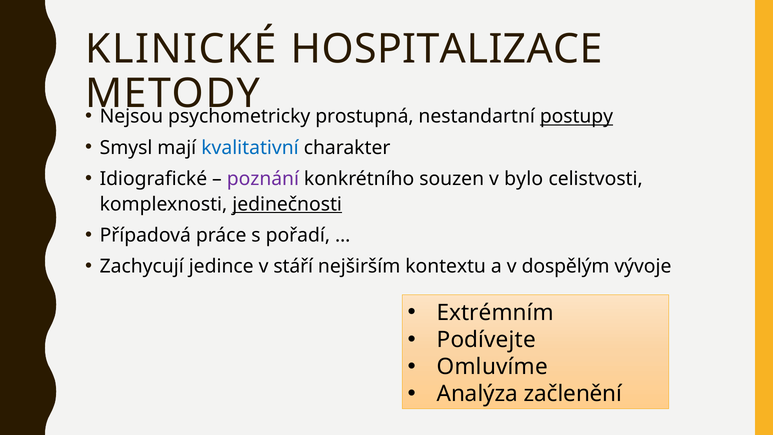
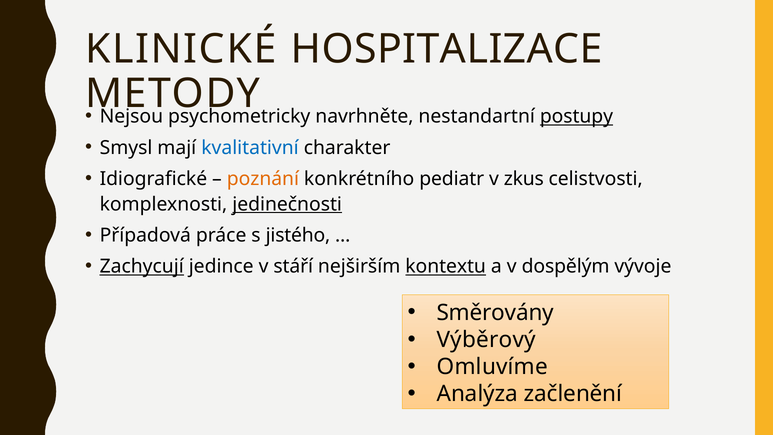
prostupná: prostupná -> navrhněte
poznání colour: purple -> orange
souzen: souzen -> pediatr
bylo: bylo -> zkus
pořadí: pořadí -> jistého
Zachycují underline: none -> present
kontextu underline: none -> present
Extrémním: Extrémním -> Směrovány
Podívejte: Podívejte -> Výběrový
